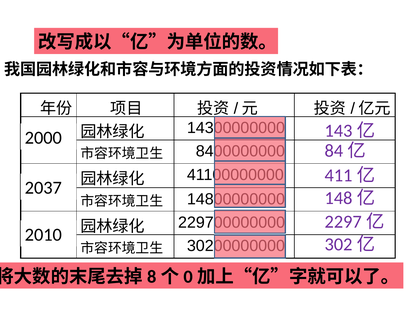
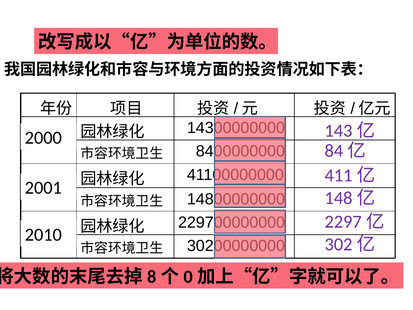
2037: 2037 -> 2001
